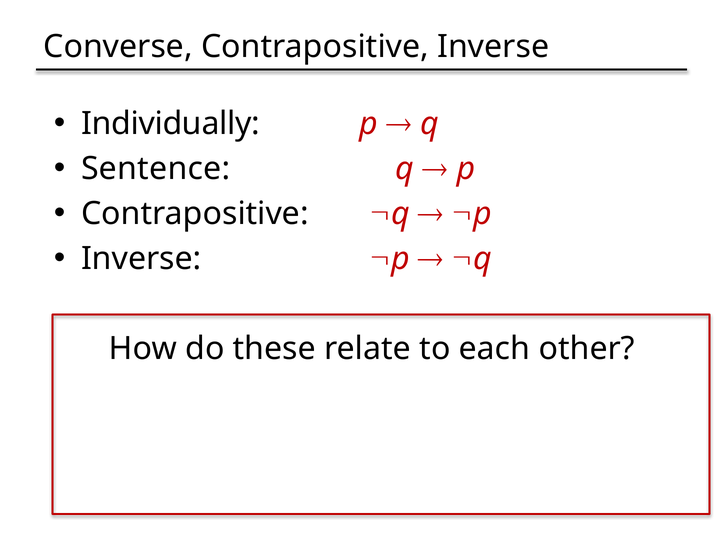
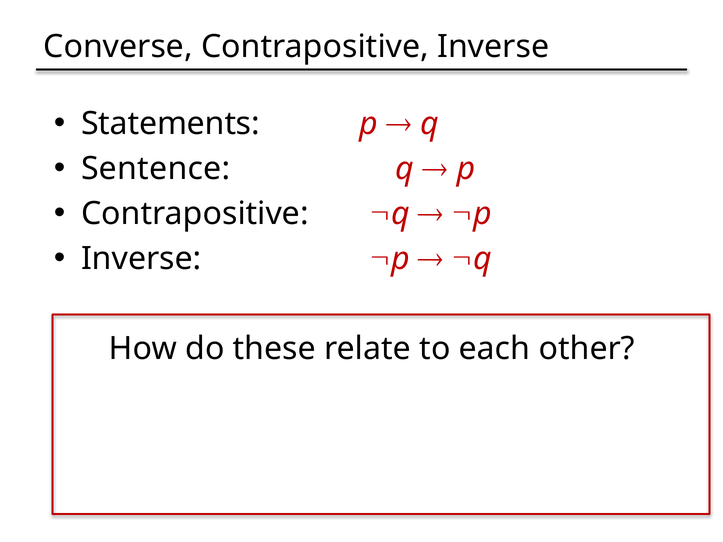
Individually: Individually -> Statements
